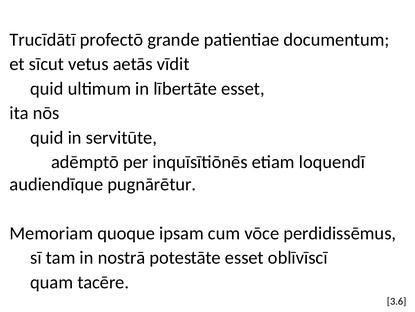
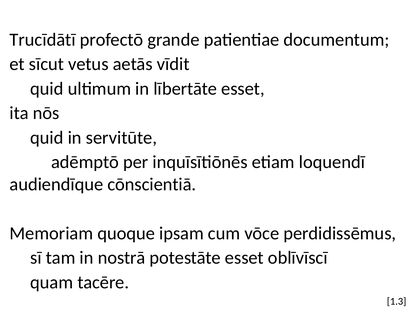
pugnārētur: pugnārētur -> cōnscientiā
3.6: 3.6 -> 1.3
